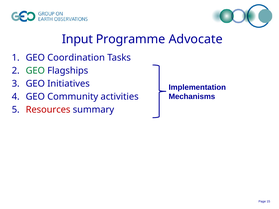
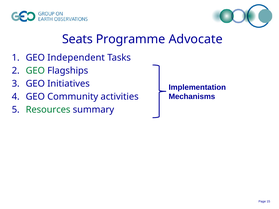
Input: Input -> Seats
Coordination: Coordination -> Independent
Resources colour: red -> green
